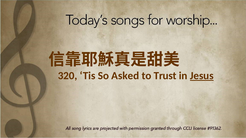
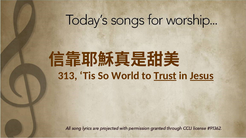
320: 320 -> 313
Asked: Asked -> World
Trust underline: none -> present
